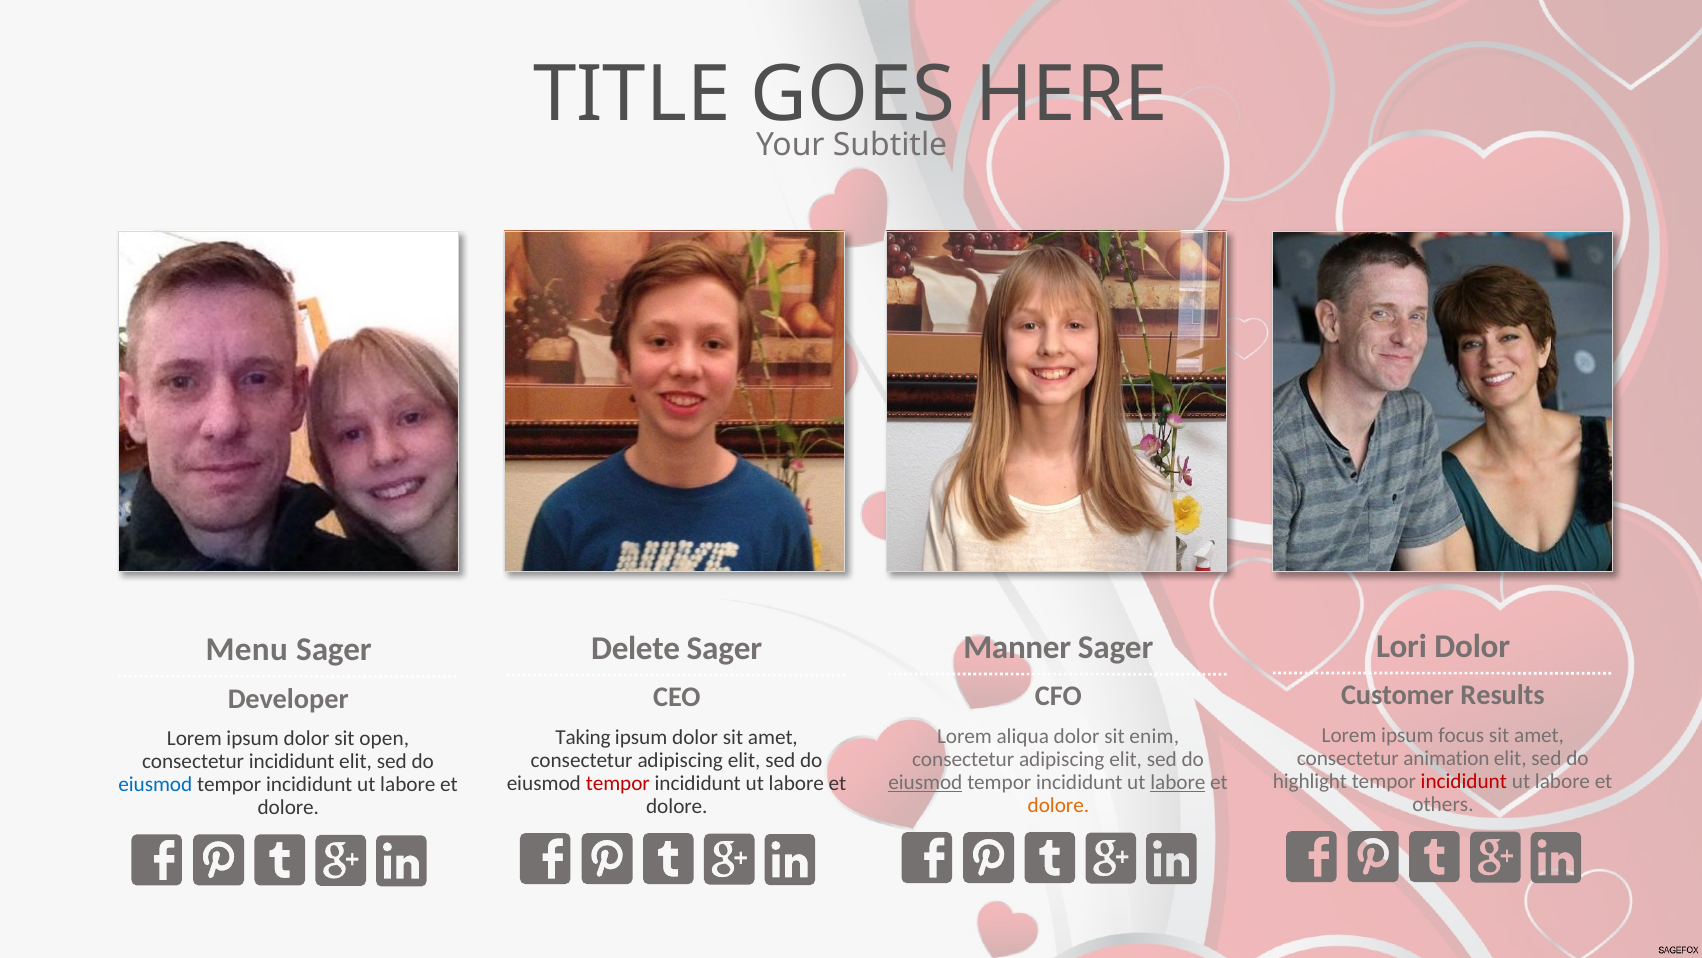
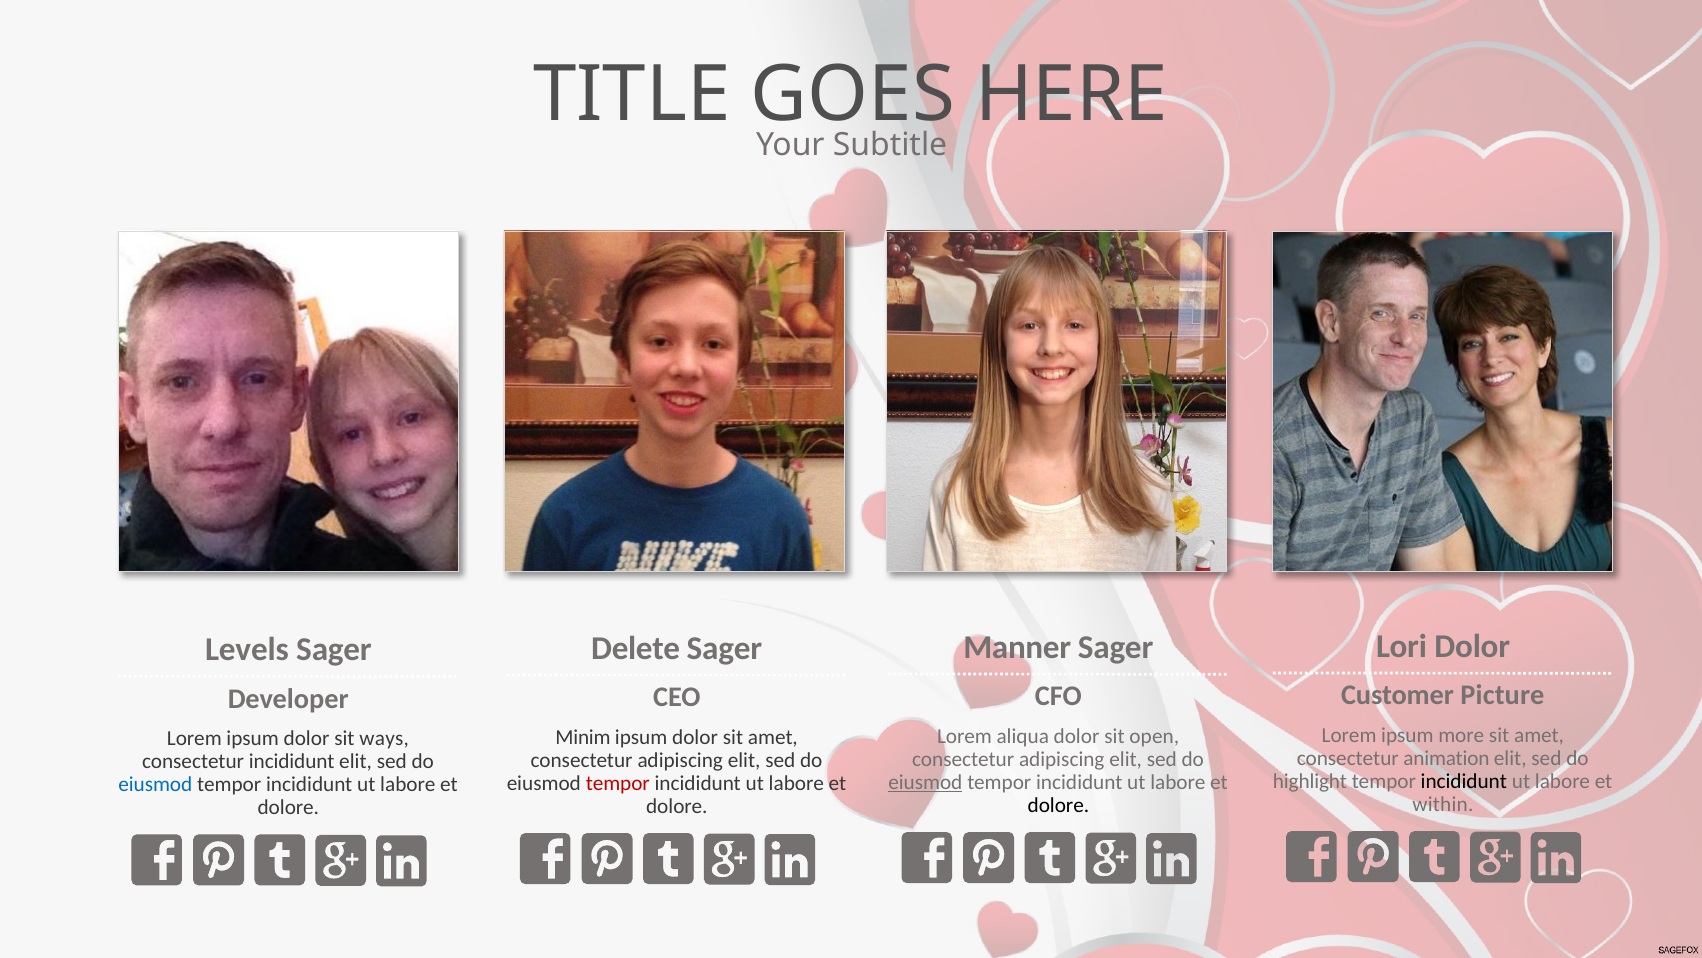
Menu: Menu -> Levels
Results: Results -> Picture
focus: focus -> more
enim: enim -> open
Taking: Taking -> Minim
open: open -> ways
incididunt at (1464, 781) colour: red -> black
labore at (1178, 782) underline: present -> none
others: others -> within
dolore at (1058, 805) colour: orange -> black
